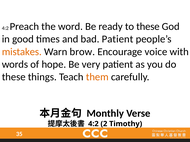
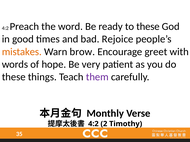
bad Patient: Patient -> Rejoice
voice: voice -> greet
them colour: orange -> purple
